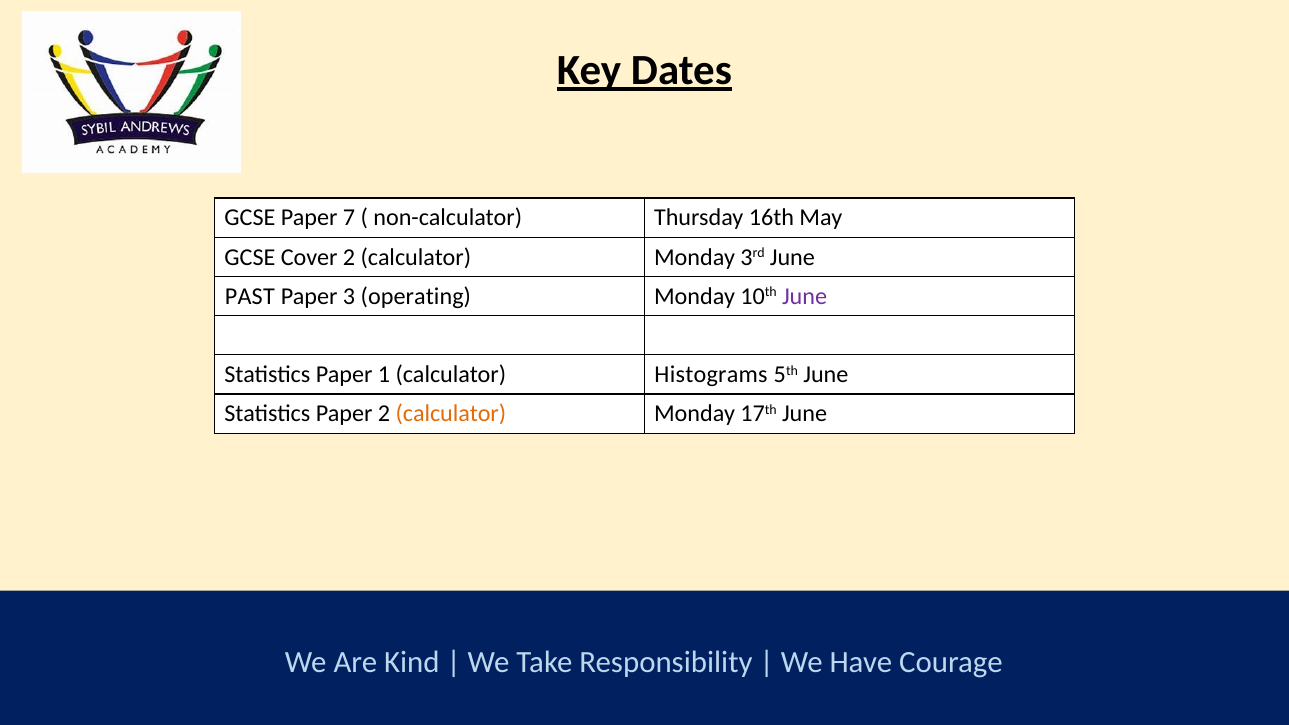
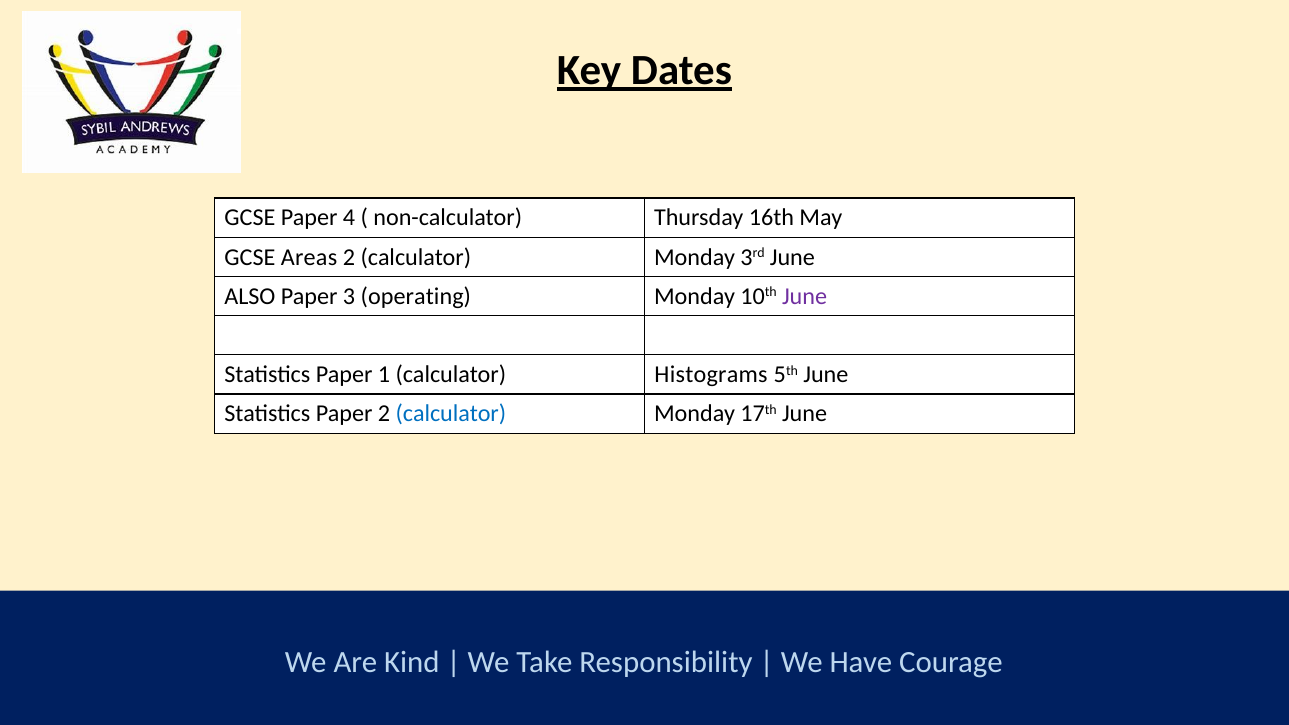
7: 7 -> 4
Cover: Cover -> Areas
PAST: PAST -> ALSO
calculator at (451, 414) colour: orange -> blue
